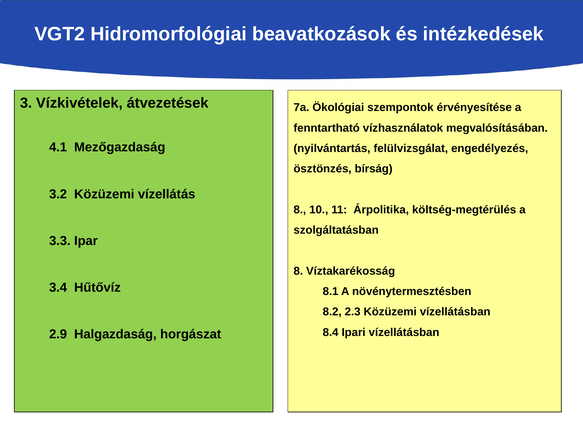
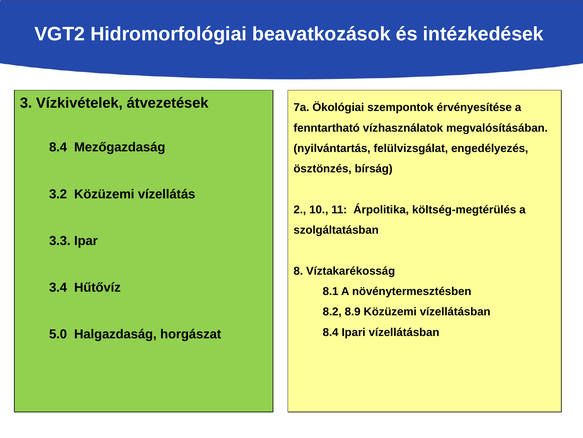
4.1 at (58, 147): 4.1 -> 8.4
8 at (300, 209): 8 -> 2
2.3: 2.3 -> 8.9
2.9: 2.9 -> 5.0
